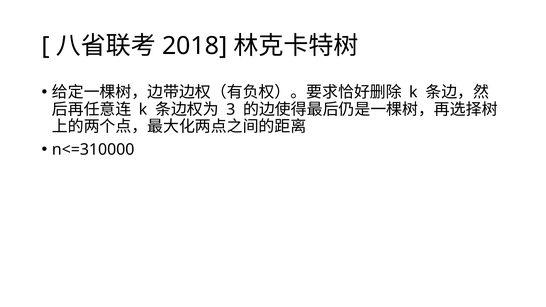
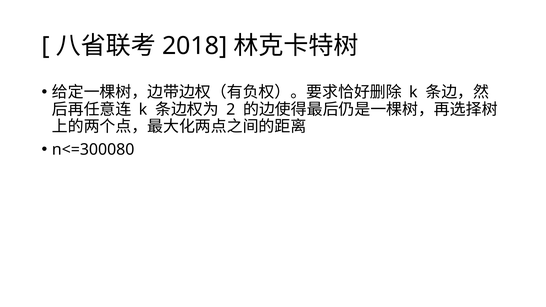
3: 3 -> 2
n<=310000: n<=310000 -> n<=300080
